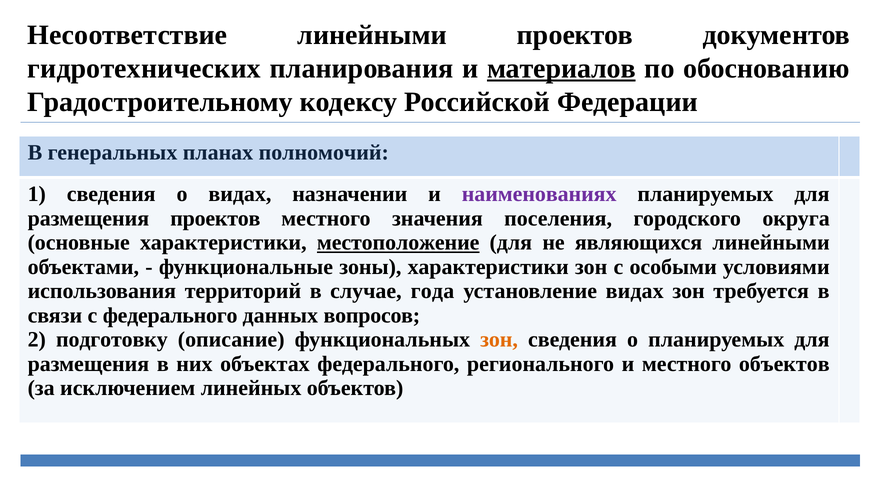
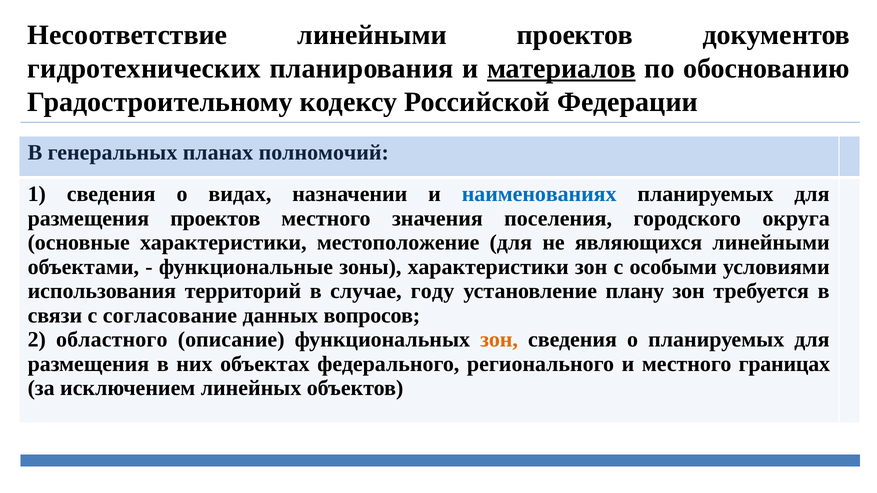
наименованиях colour: purple -> blue
местоположение underline: present -> none
года: года -> году
установление видах: видах -> плану
с федерального: федерального -> согласование
подготовку: подготовку -> областного
местного объектов: объектов -> границах
